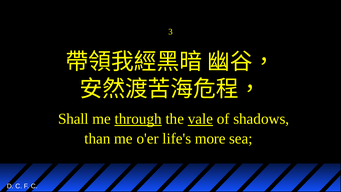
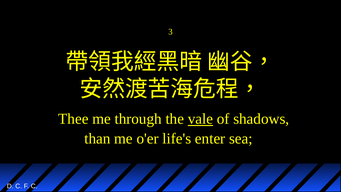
Shall: Shall -> Thee
through underline: present -> none
more: more -> enter
